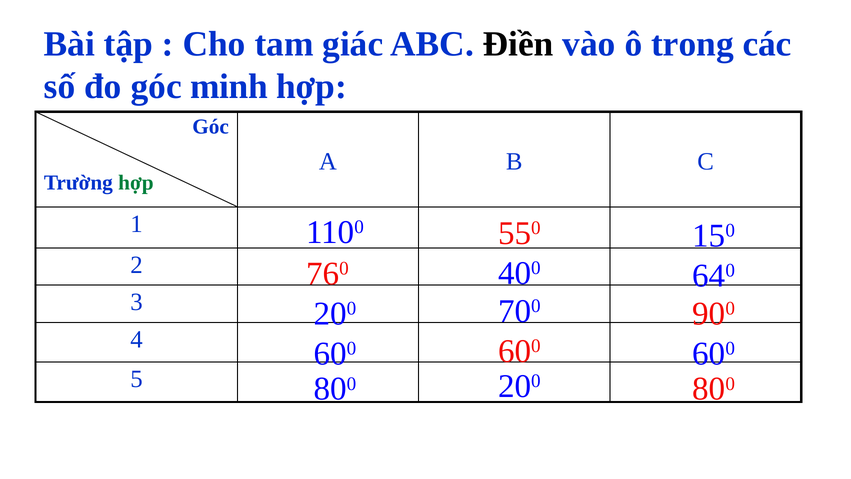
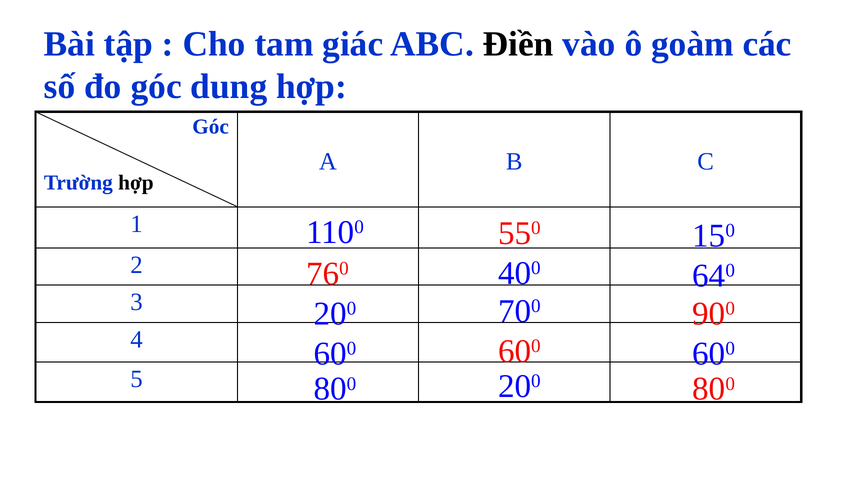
trong: trong -> goàm
minh: minh -> dung
hợp at (136, 182) colour: green -> black
